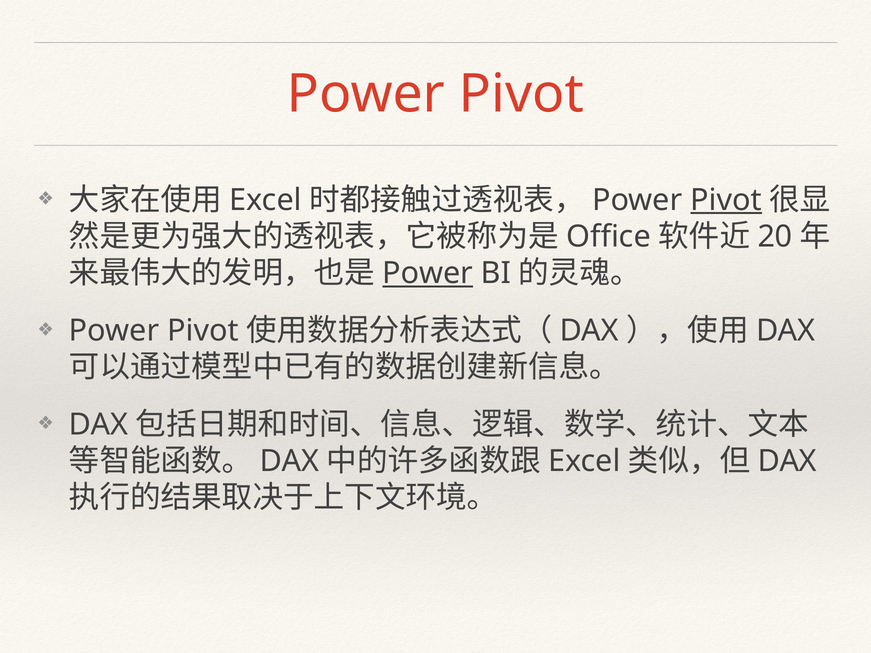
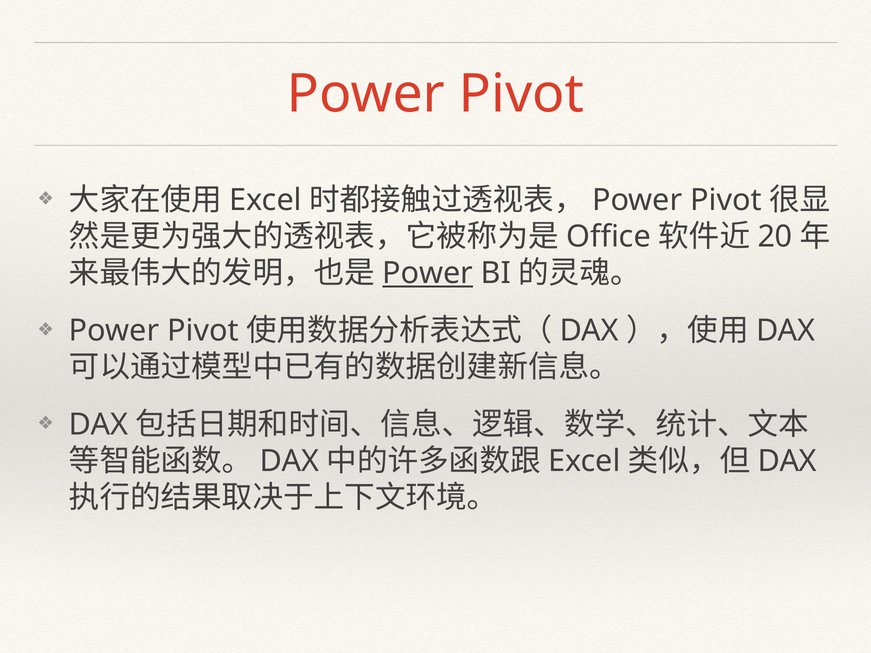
Pivot at (726, 200) underline: present -> none
